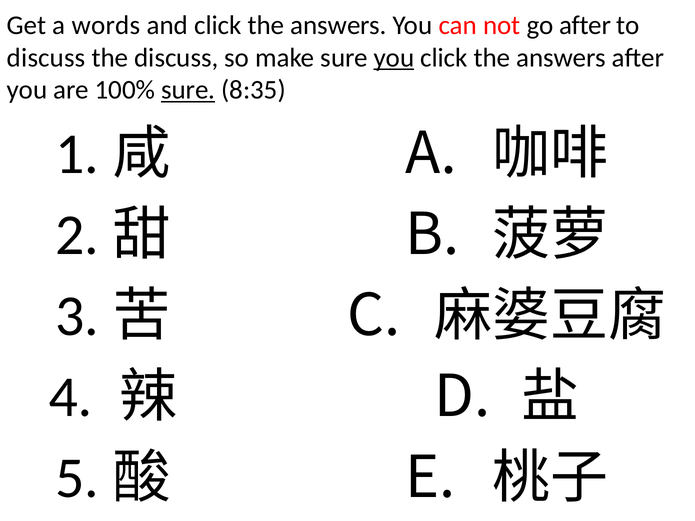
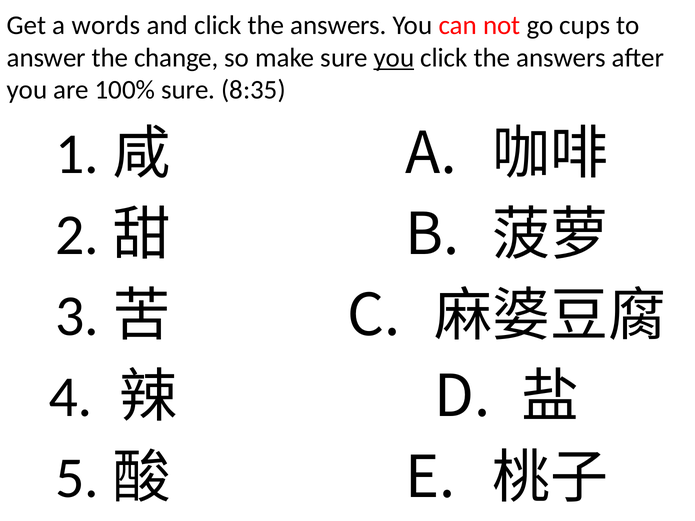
go after: after -> cups
discuss at (46, 58): discuss -> answer
the discuss: discuss -> change
sure at (188, 90) underline: present -> none
